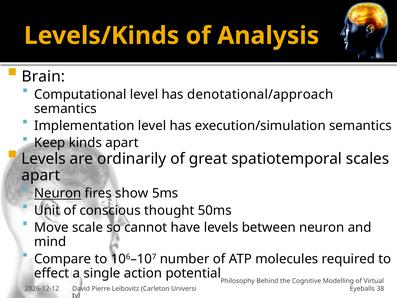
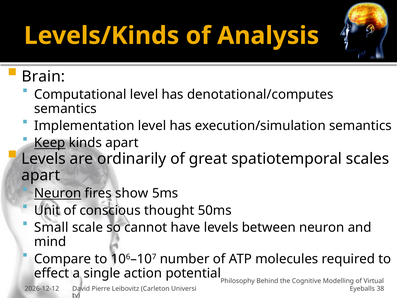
denotational/approach: denotational/approach -> denotational/computes
Keep underline: none -> present
Move: Move -> Small
